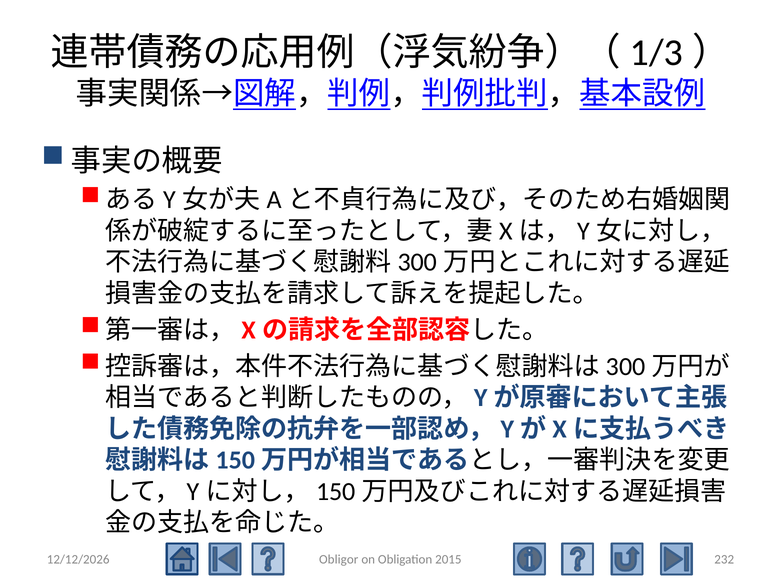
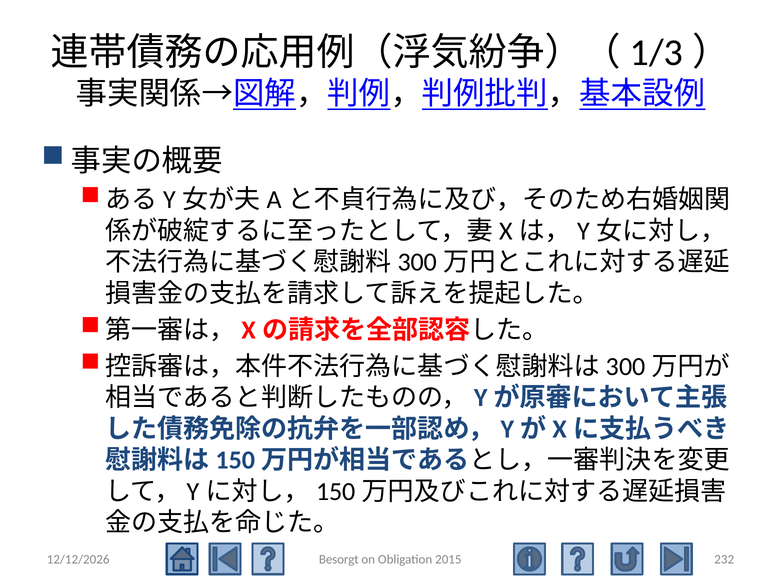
Obligor: Obligor -> Besorgt
